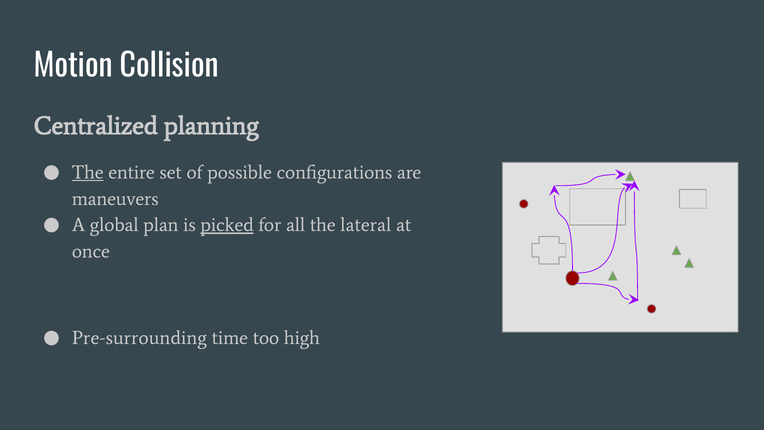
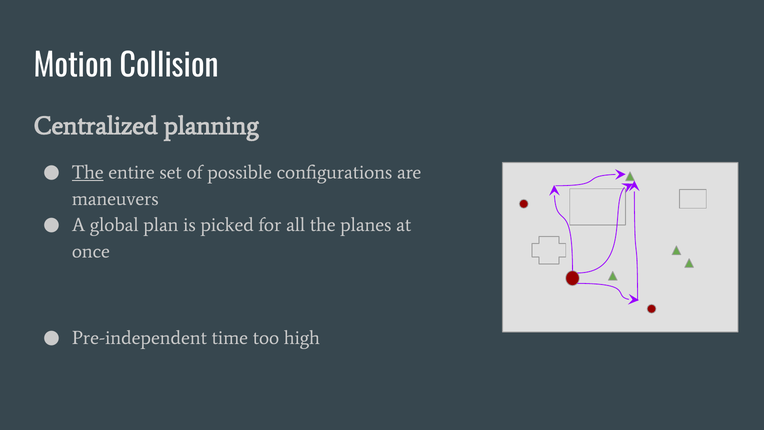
picked underline: present -> none
lateral: lateral -> planes
Pre-surrounding: Pre-surrounding -> Pre-independent
